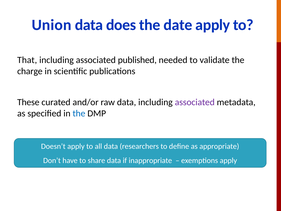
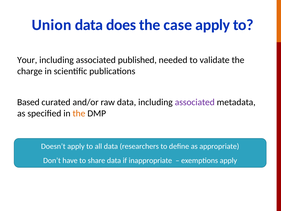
date: date -> case
That: That -> Your
These: These -> Based
the at (79, 113) colour: blue -> orange
